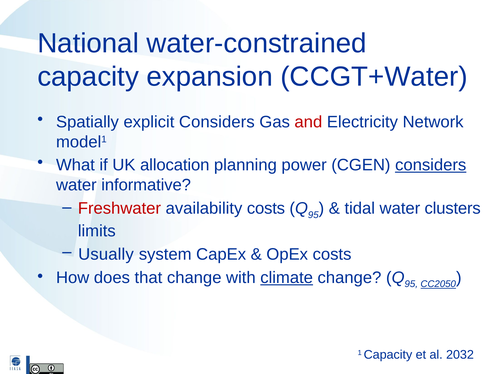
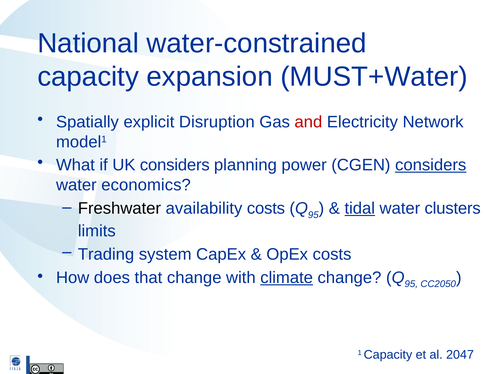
CCGT+Water: CCGT+Water -> MUST+Water
explicit Considers: Considers -> Disruption
UK allocation: allocation -> considers
informative: informative -> economics
Freshwater colour: red -> black
tidal underline: none -> present
Usually: Usually -> Trading
CC2050 underline: present -> none
2032: 2032 -> 2047
